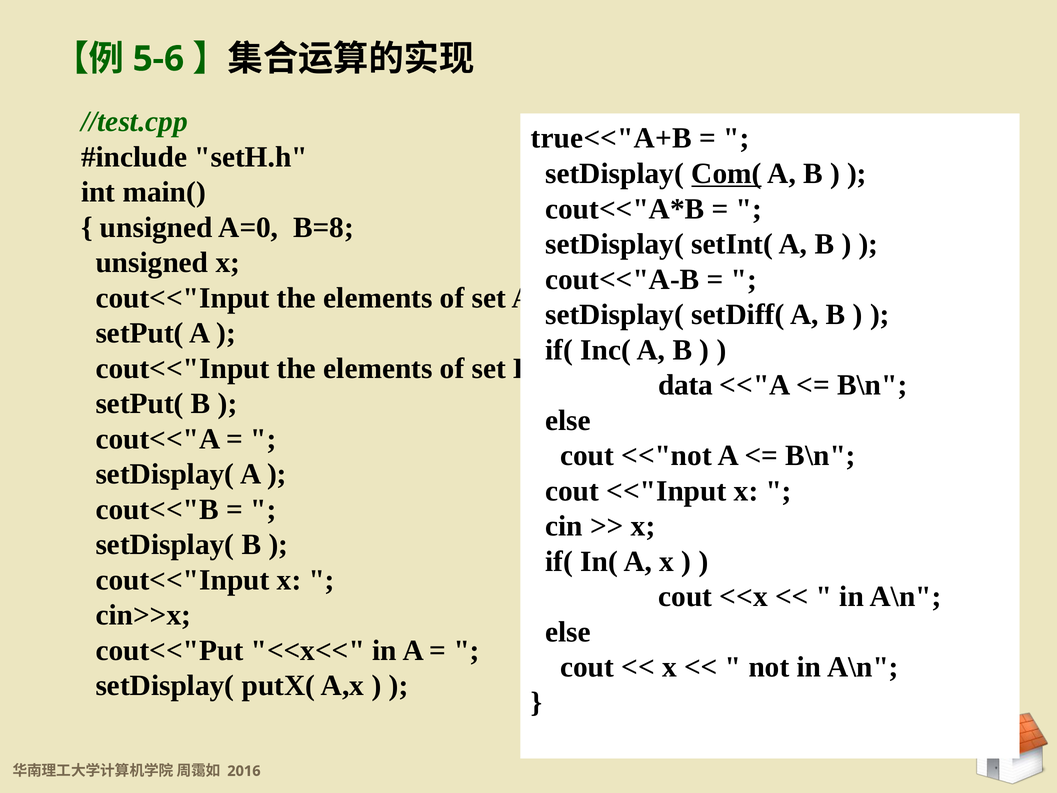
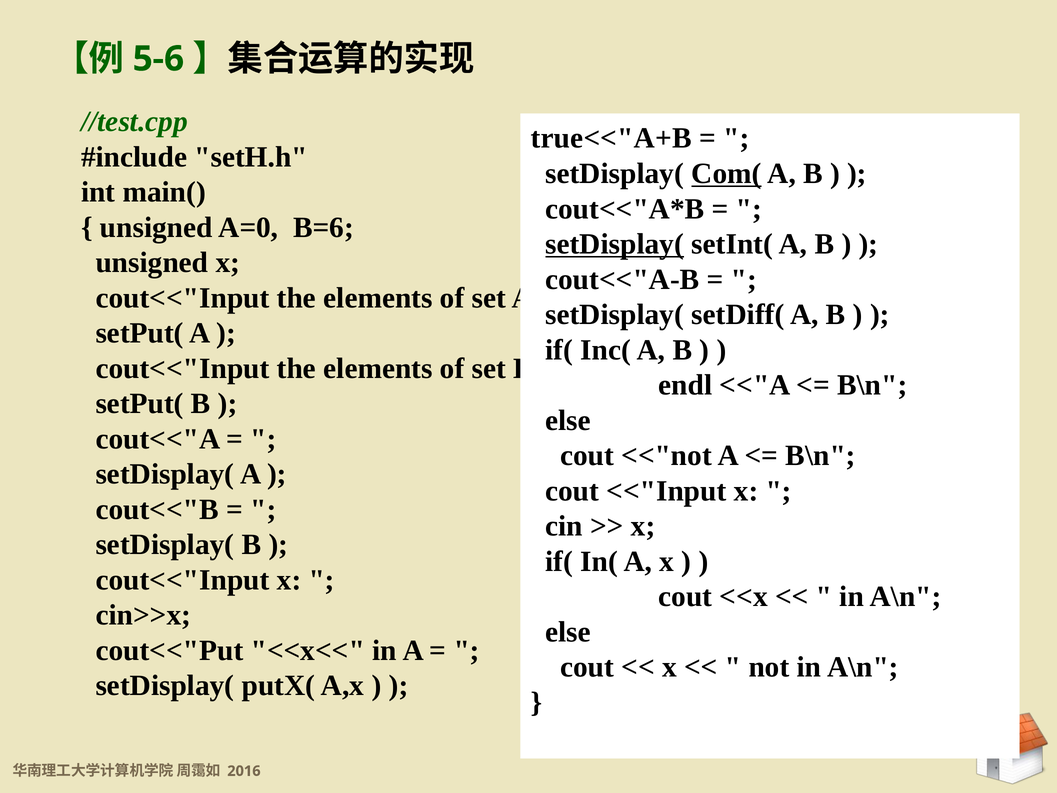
B=8: B=8 -> B=6
setDisplay( at (615, 244) underline: none -> present
data: data -> endl
